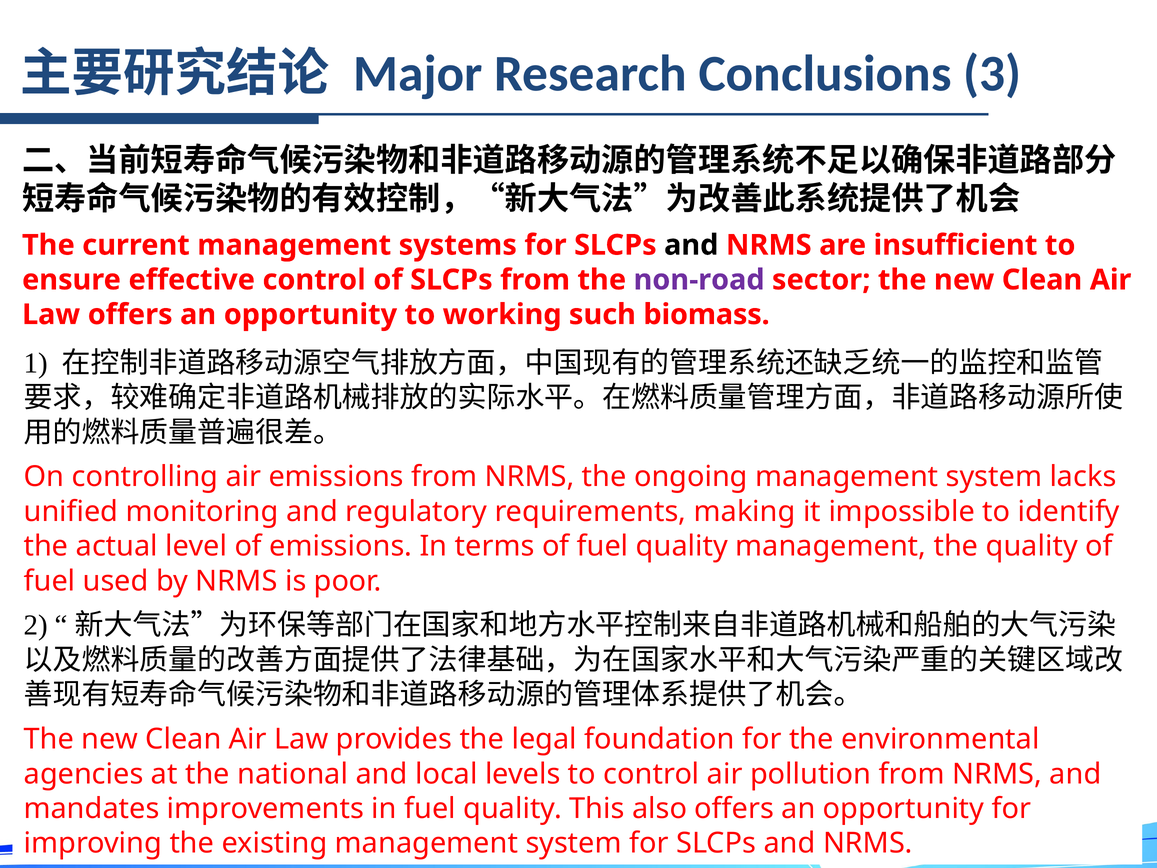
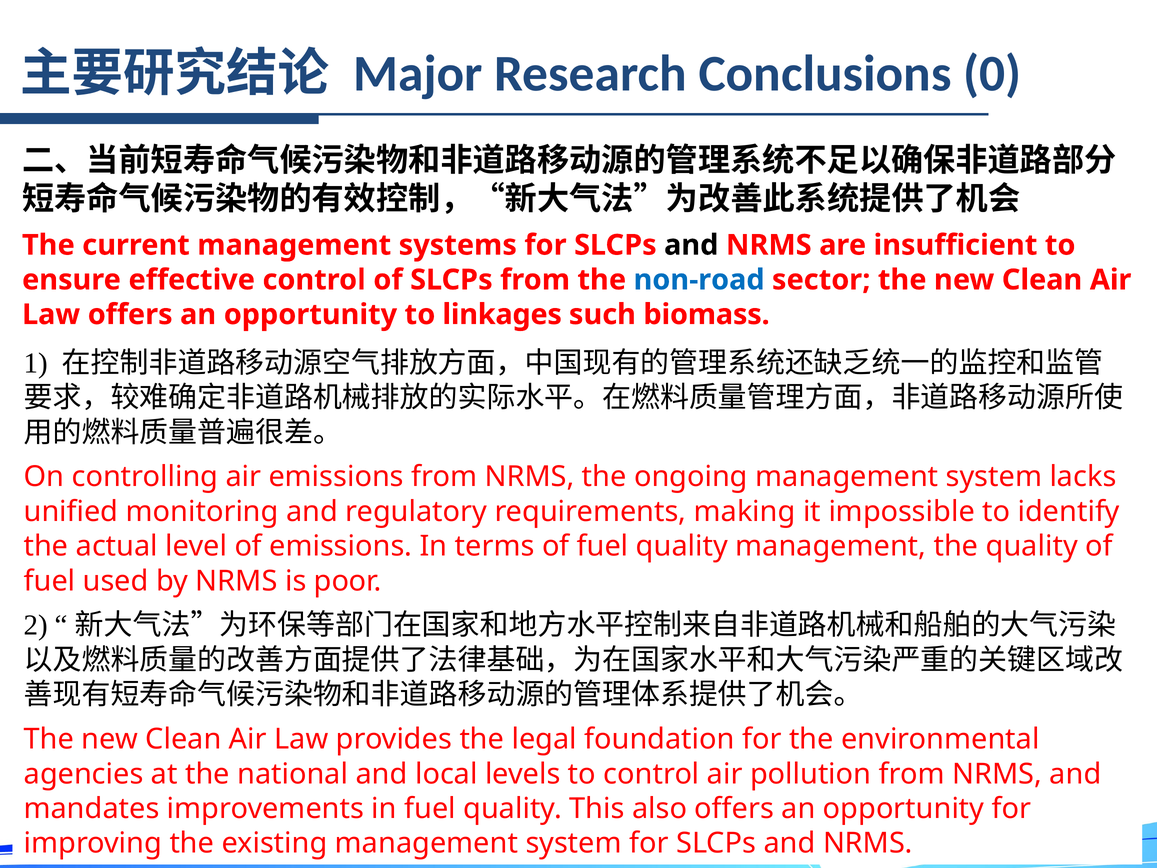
3: 3 -> 0
non-road colour: purple -> blue
working: working -> linkages
